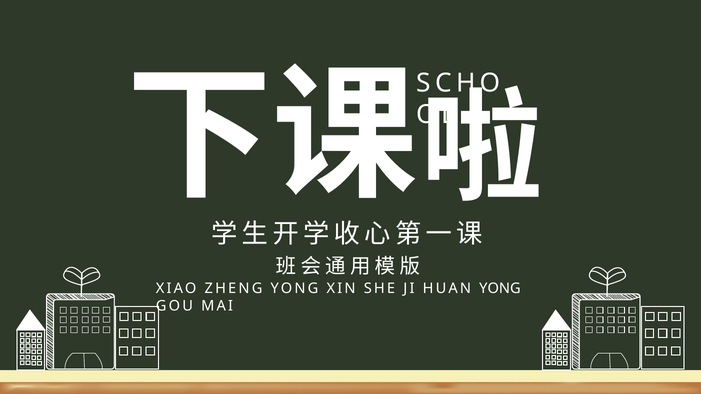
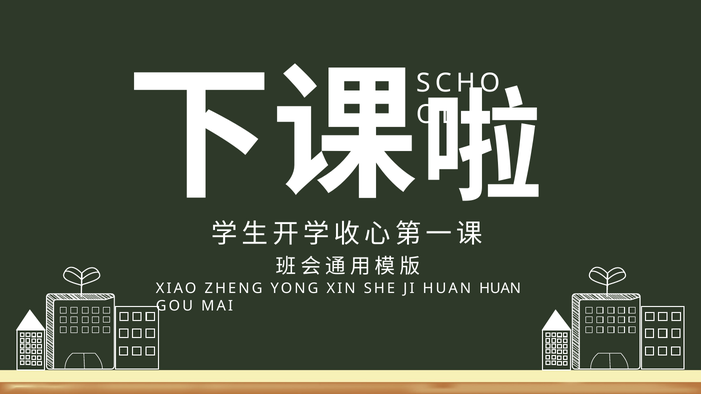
HUAN YONG: YONG -> HUAN
